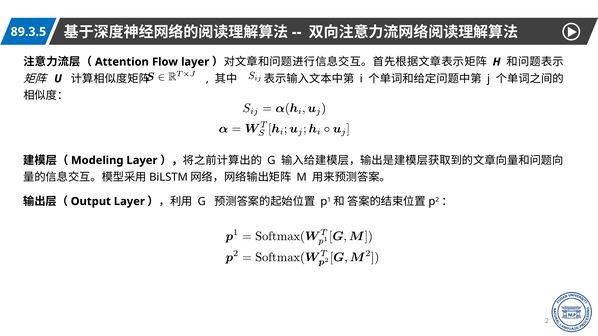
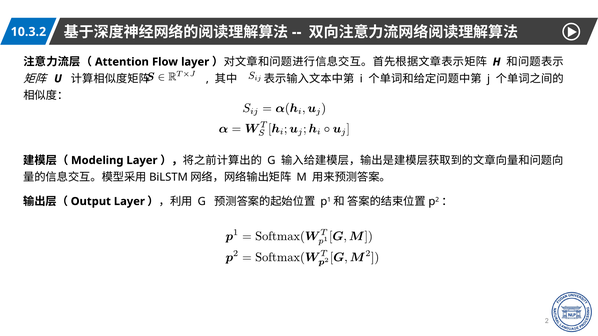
89.3.5: 89.3.5 -> 10.3.2
